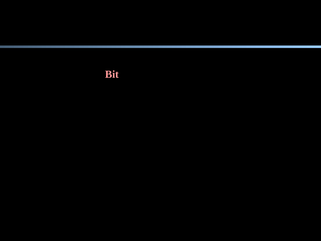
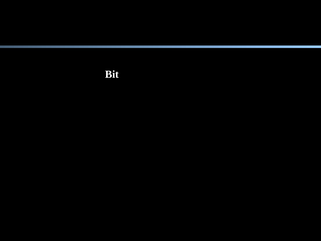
Bit colour: pink -> white
